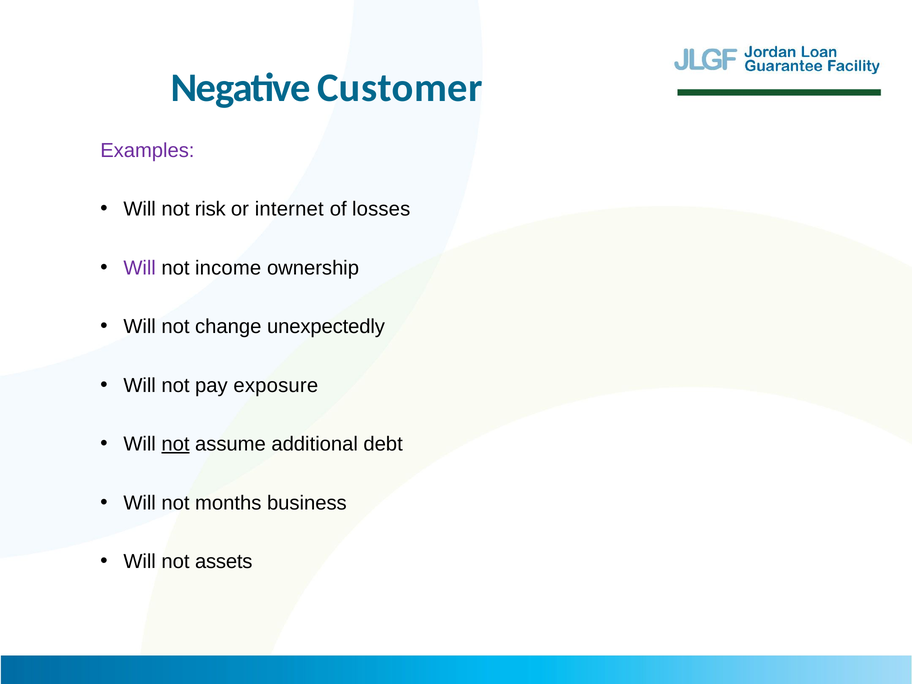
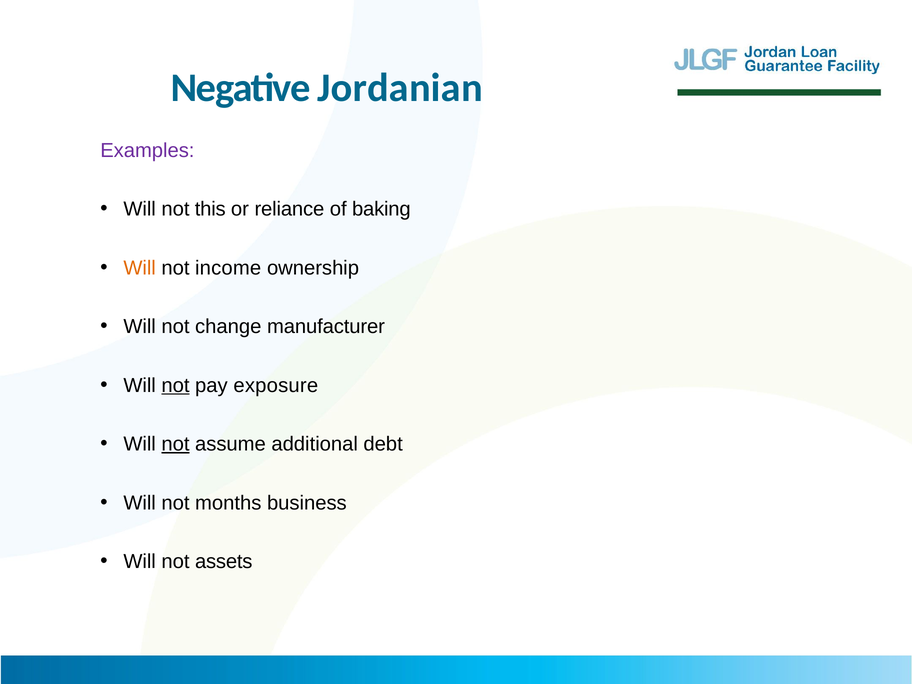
Customer: Customer -> Jordanian
risk: risk -> this
internet: internet -> reliance
losses: losses -> baking
Will at (140, 268) colour: purple -> orange
unexpectedly: unexpectedly -> manufacturer
not at (176, 385) underline: none -> present
